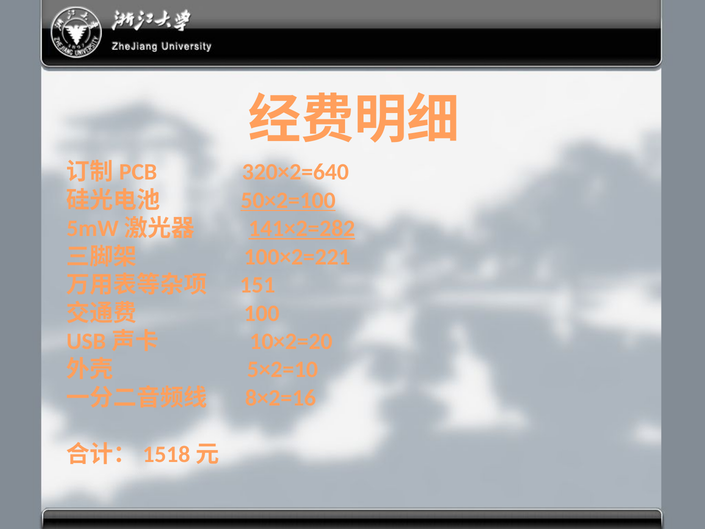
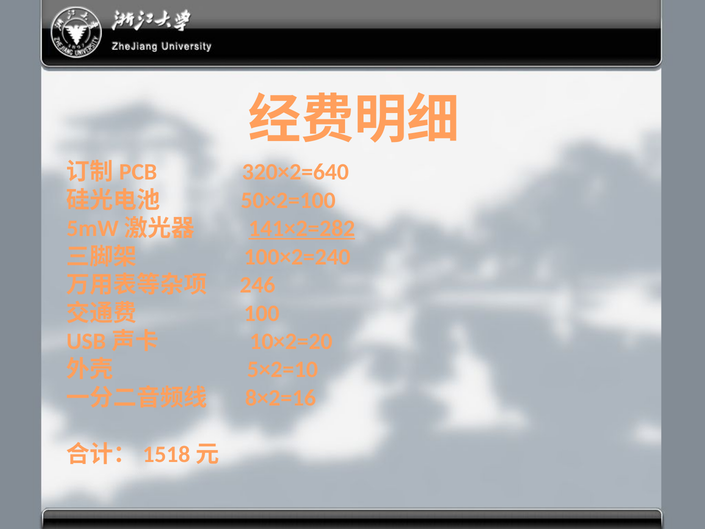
50×2=100 underline: present -> none
100×2=221: 100×2=221 -> 100×2=240
151: 151 -> 246
